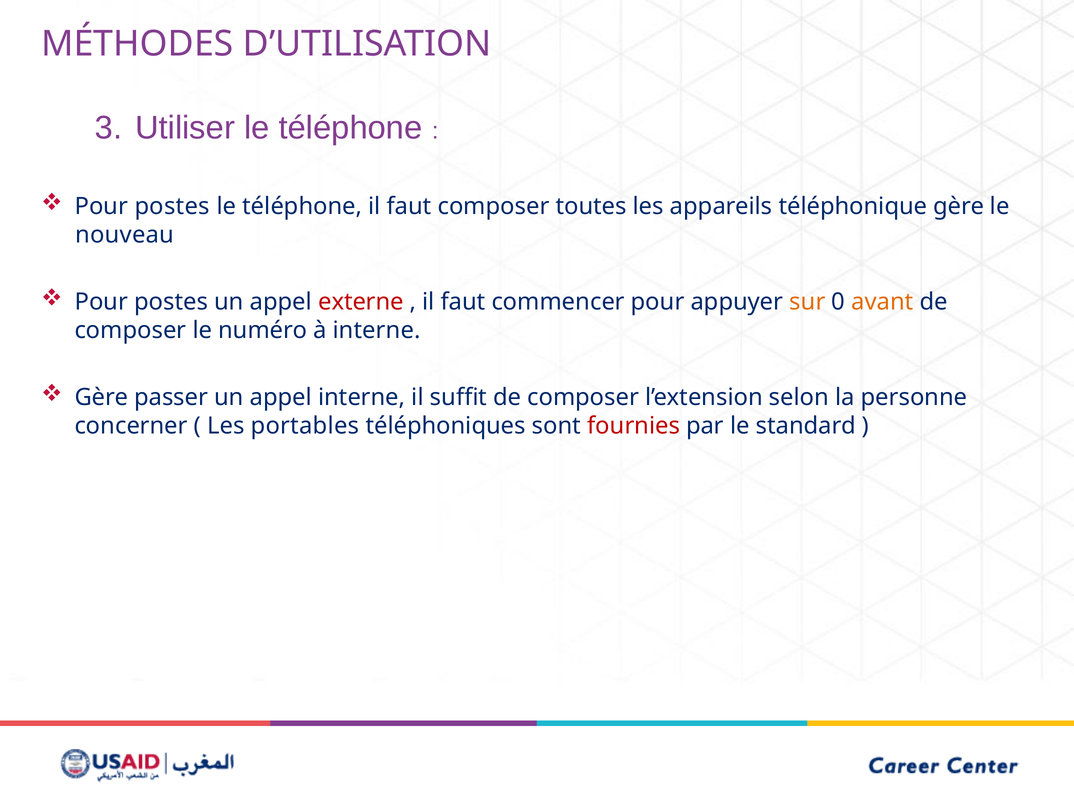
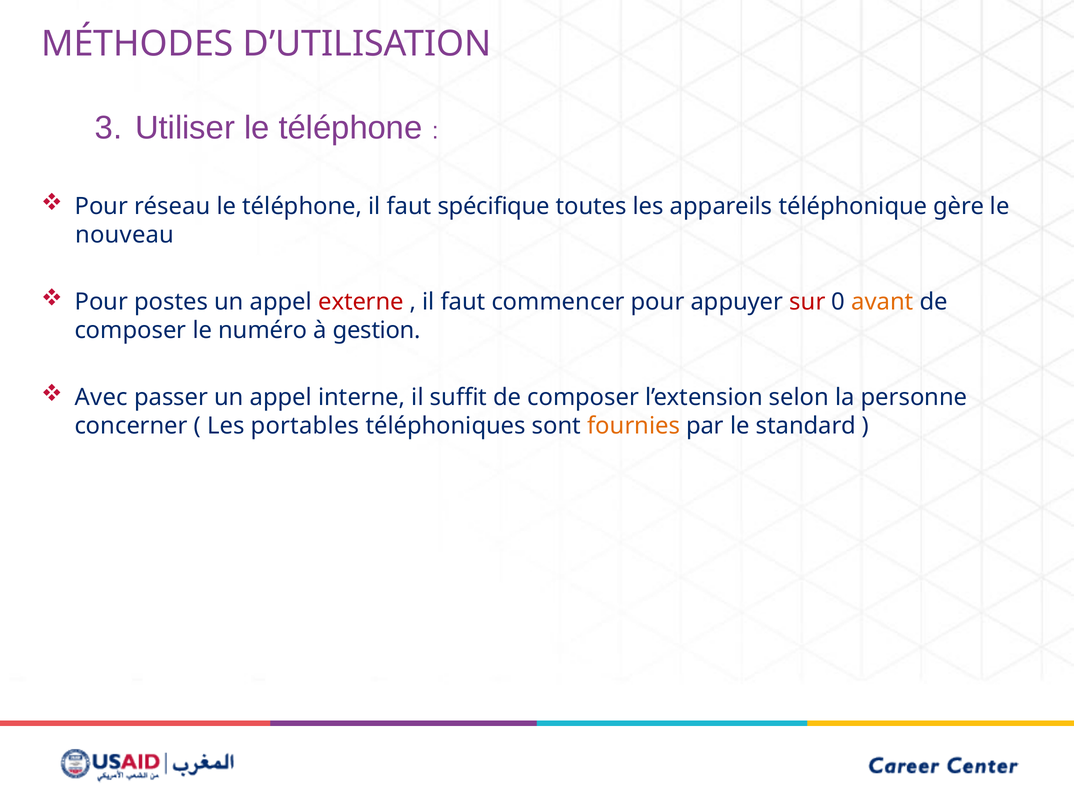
postes at (172, 206): postes -> réseau
faut composer: composer -> spécifique
sur colour: orange -> red
à interne: interne -> gestion
Gère at (101, 397): Gère -> Avec
fournies colour: red -> orange
